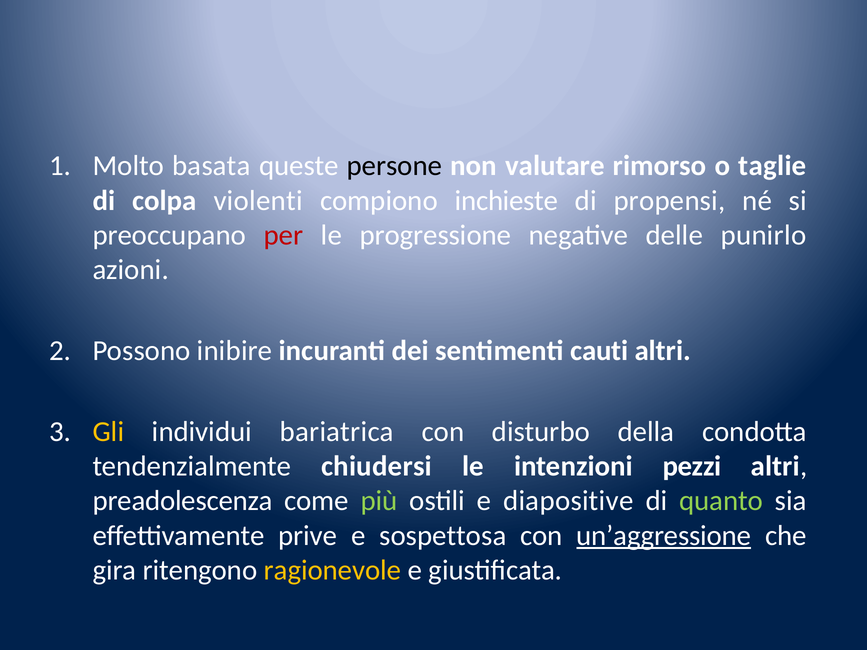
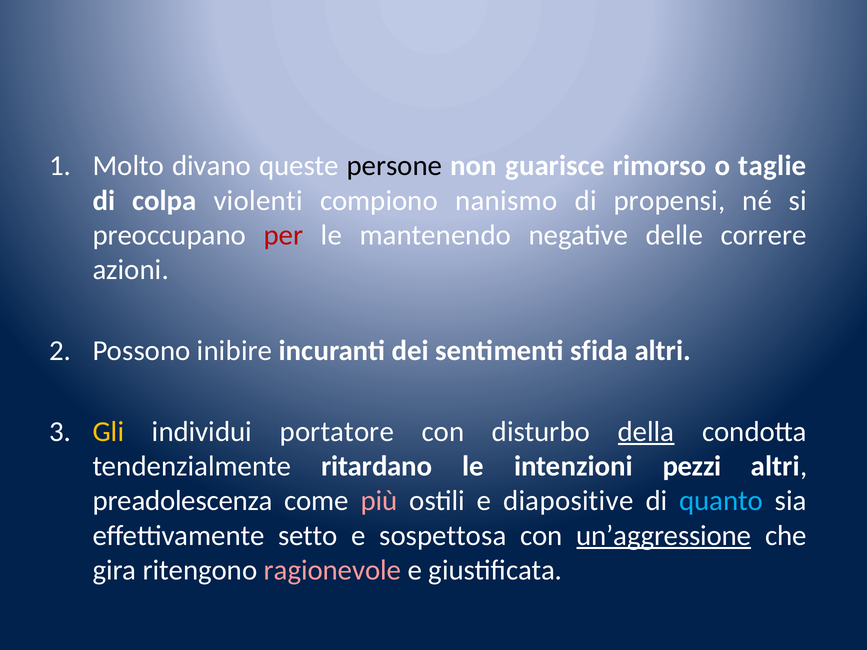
basata: basata -> divano
valutare: valutare -> guarisce
inchieste: inchieste -> nanismo
progressione: progressione -> mantenendo
punirlo: punirlo -> correre
cauti: cauti -> sfida
bariatrica: bariatrica -> portatore
della underline: none -> present
chiudersi: chiudersi -> ritardano
più colour: light green -> pink
quanto colour: light green -> light blue
prive: prive -> setto
ragionevole colour: yellow -> pink
